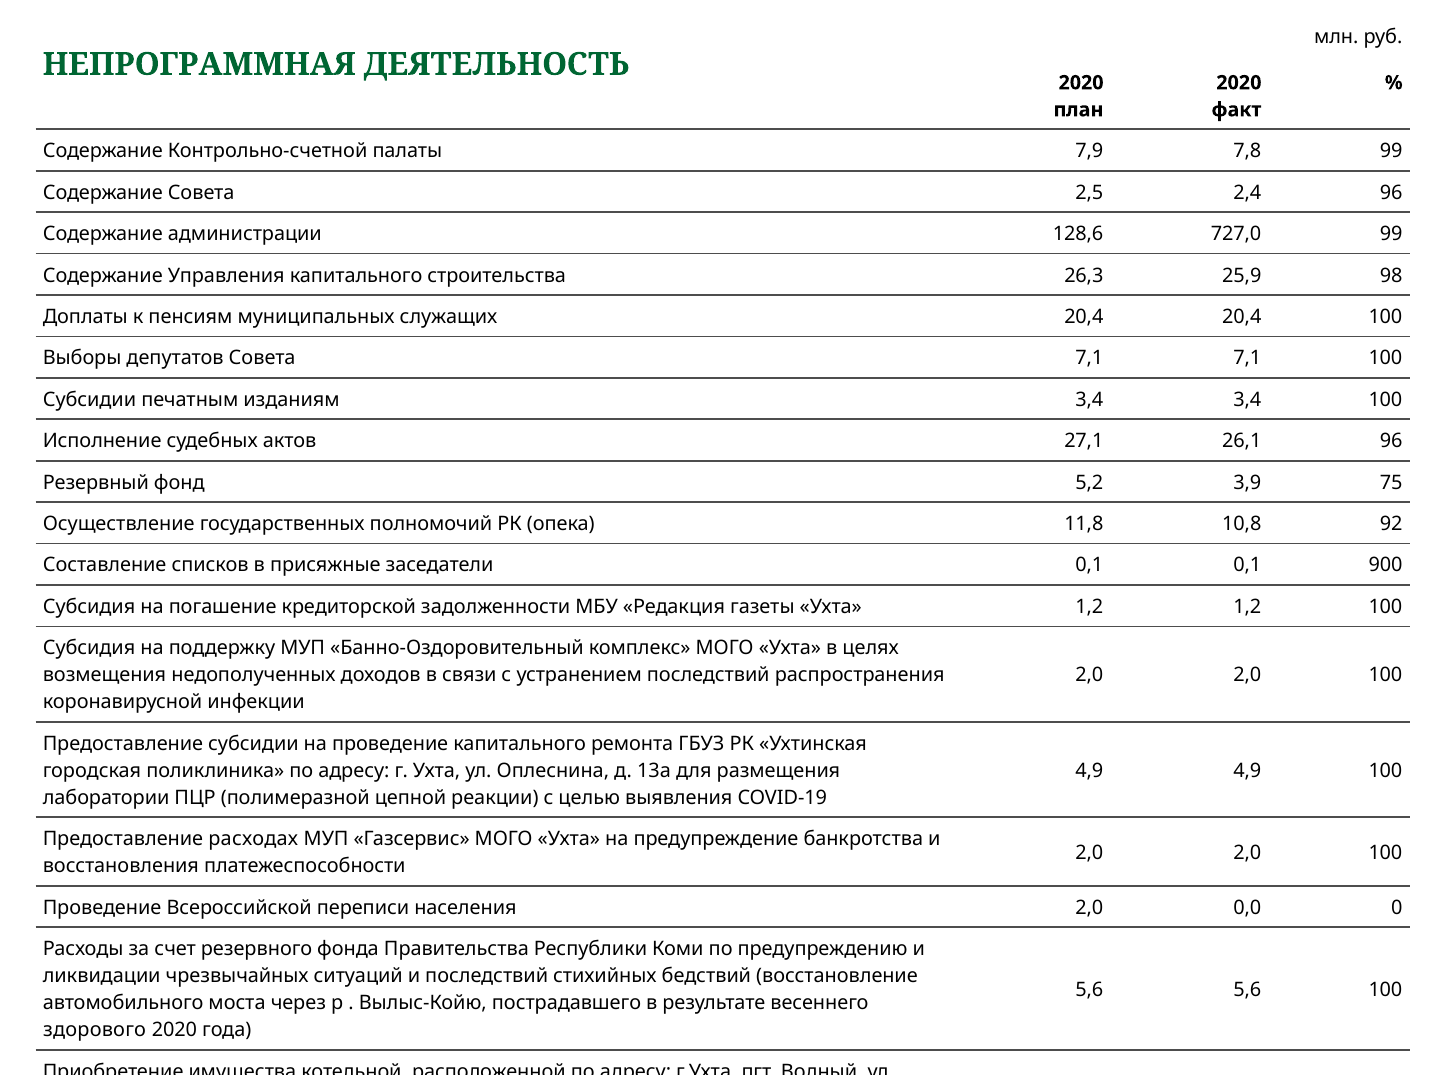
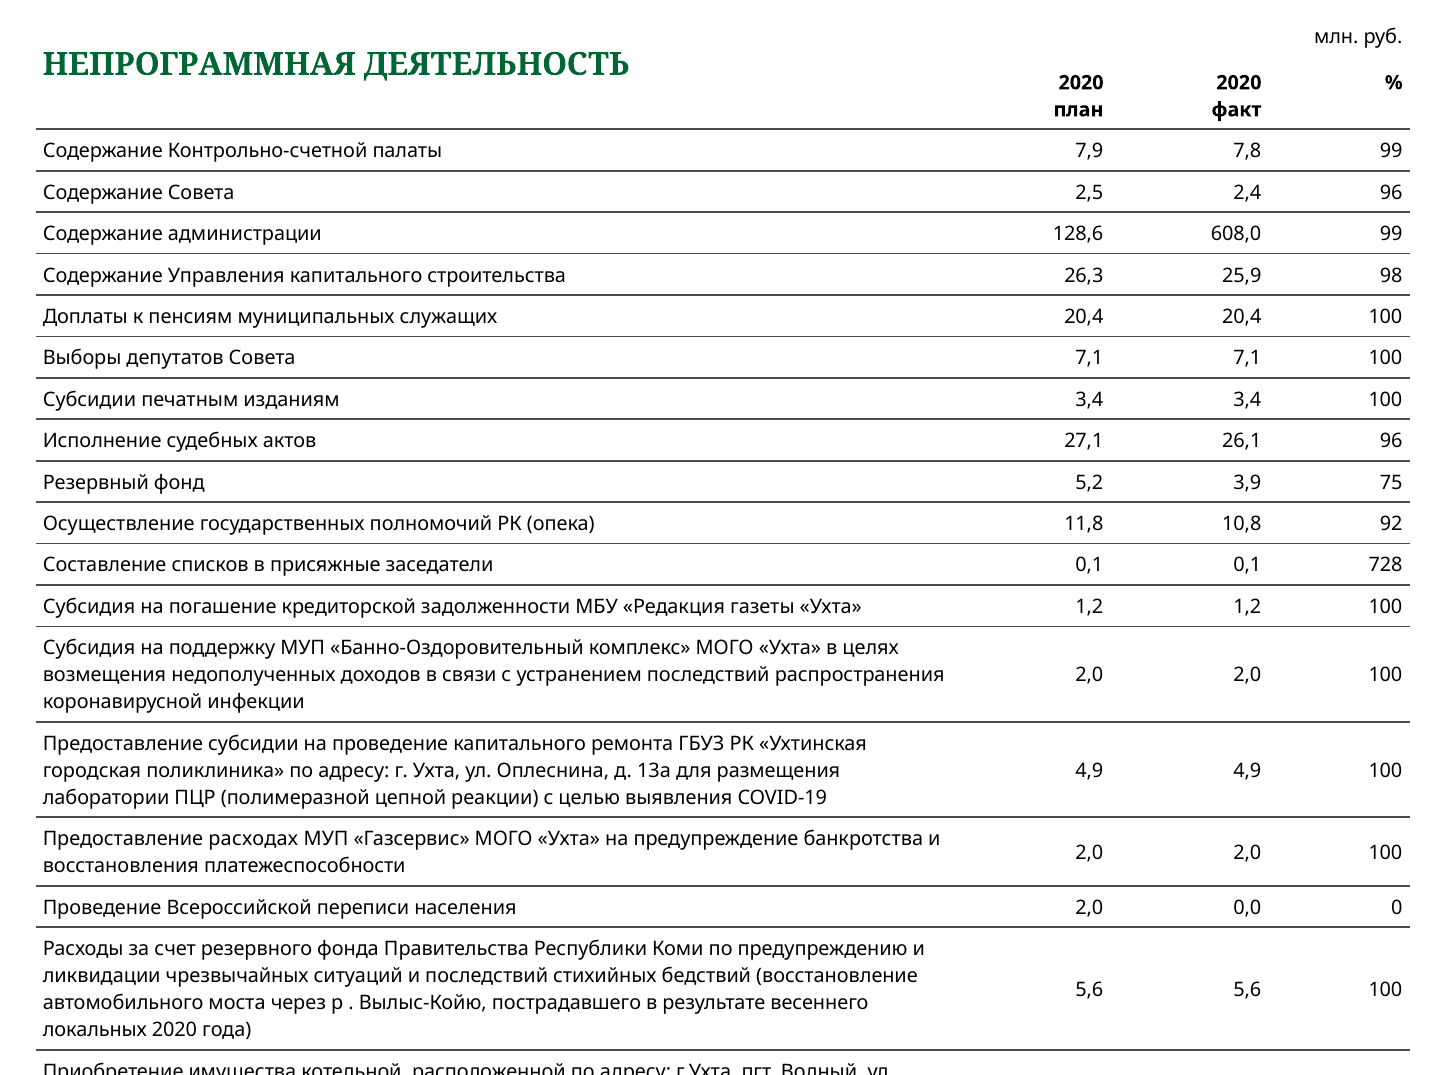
727,0: 727,0 -> 608,0
900: 900 -> 728
здорового: здорового -> локальных
